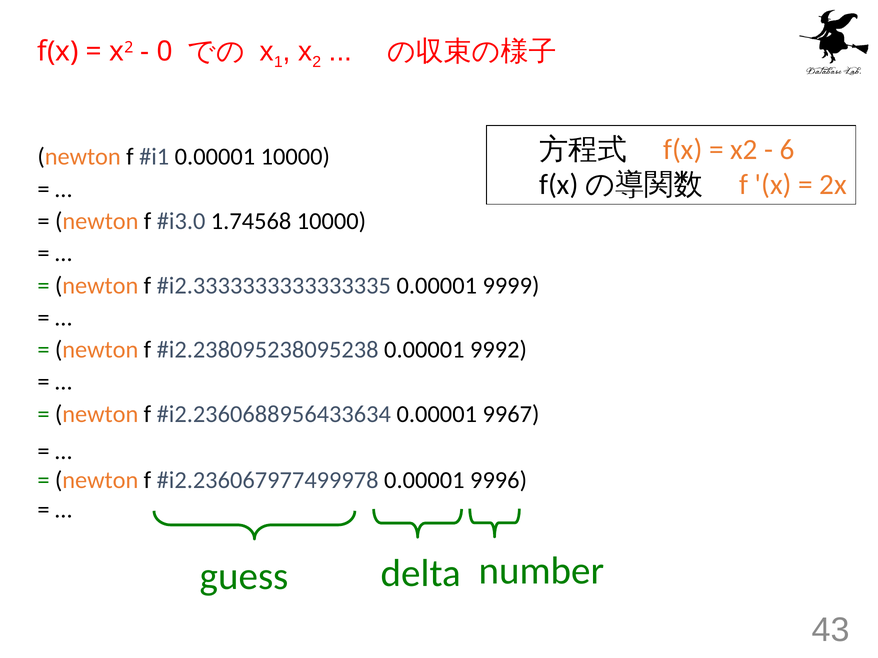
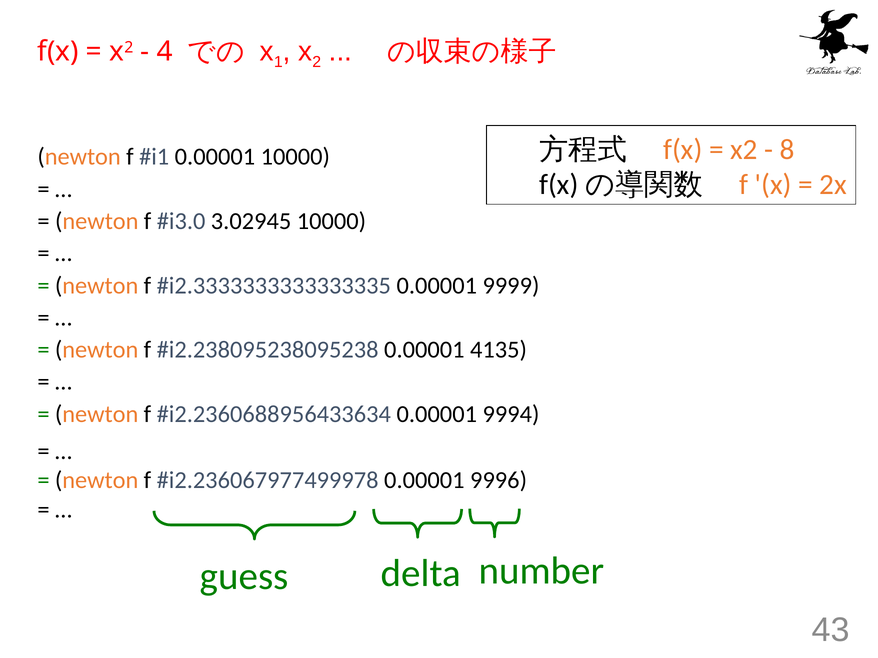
0: 0 -> 4
6: 6 -> 8
1.74568: 1.74568 -> 3.02945
9992: 9992 -> 4135
9967: 9967 -> 9994
